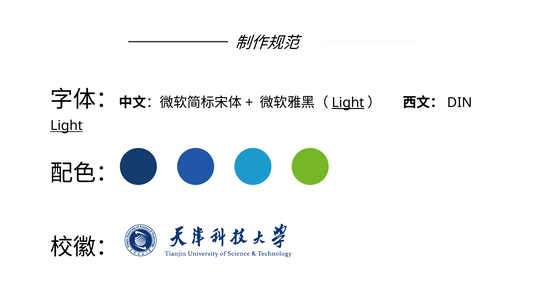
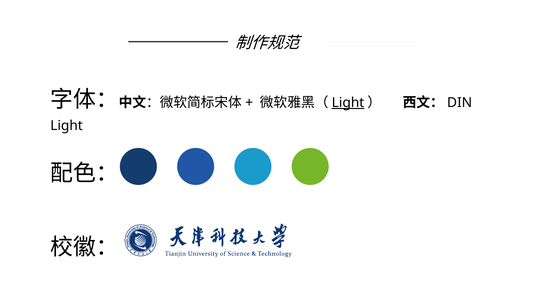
Light at (67, 126) underline: present -> none
